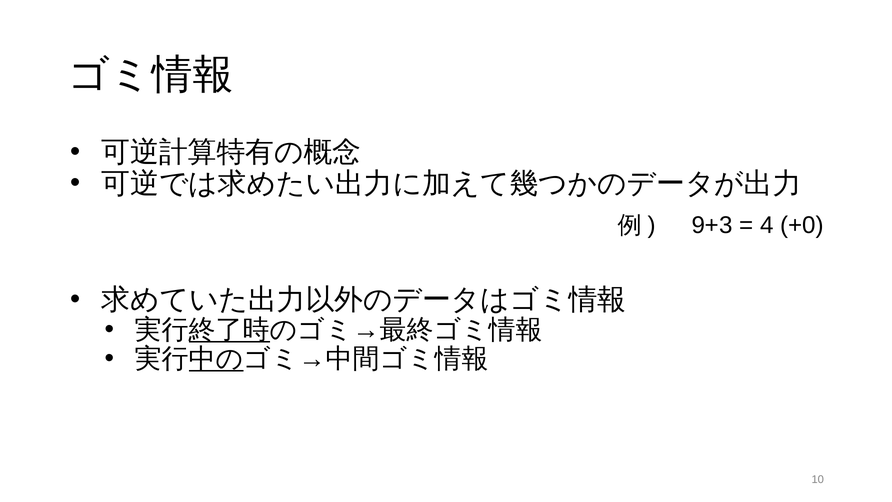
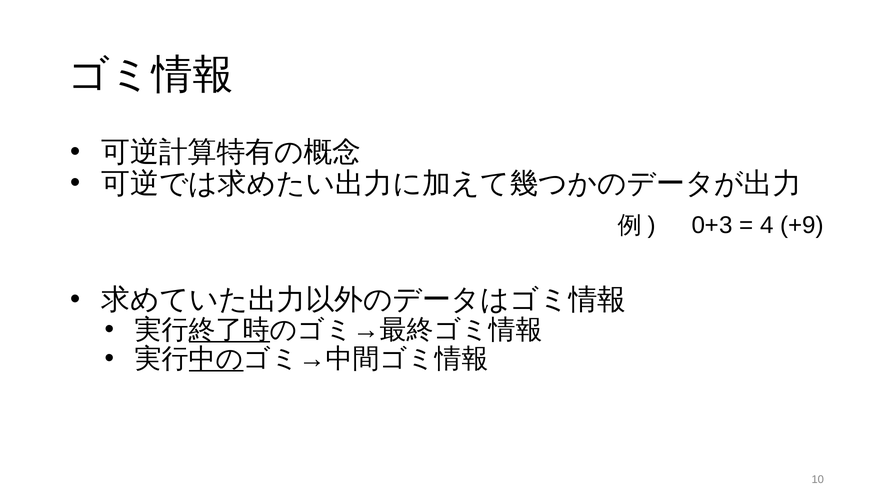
9+3: 9+3 -> 0+3
+0: +0 -> +9
